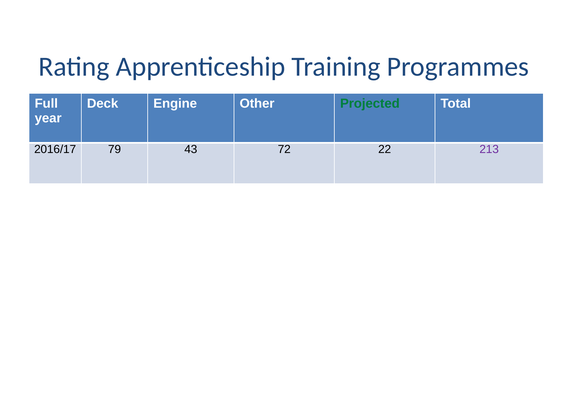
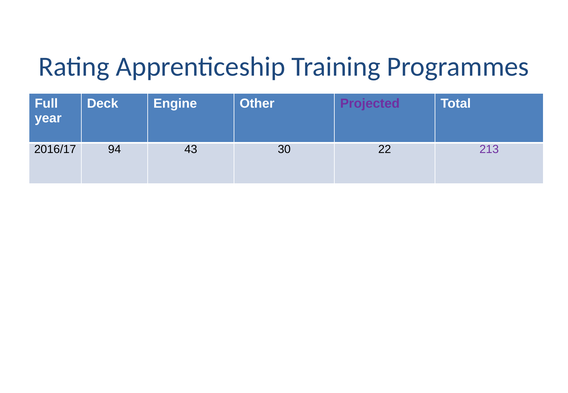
Projected colour: green -> purple
79: 79 -> 94
72: 72 -> 30
